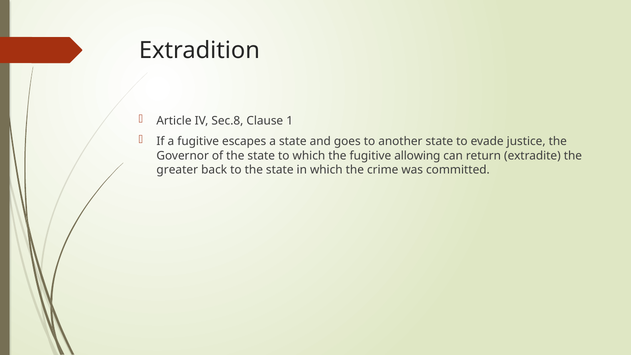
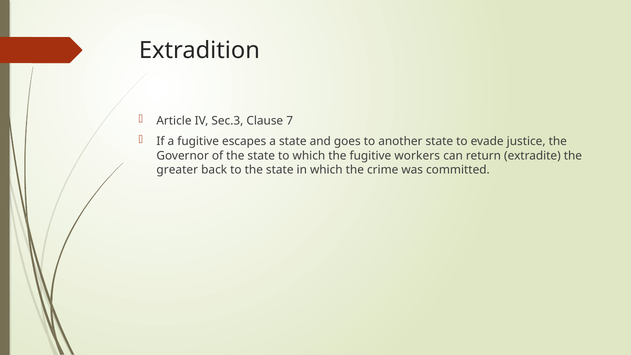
Sec.8: Sec.8 -> Sec.3
1: 1 -> 7
allowing: allowing -> workers
